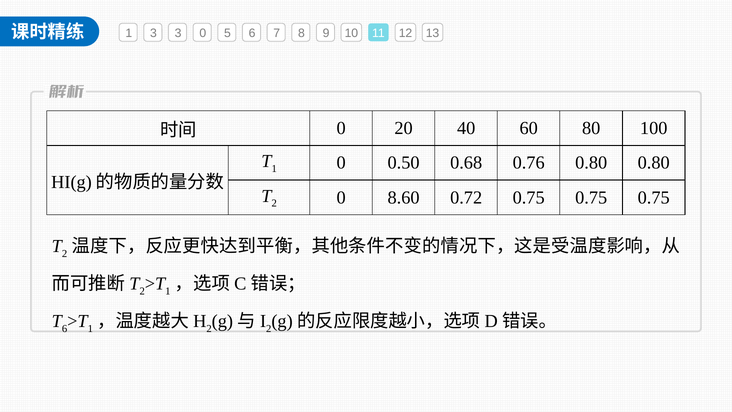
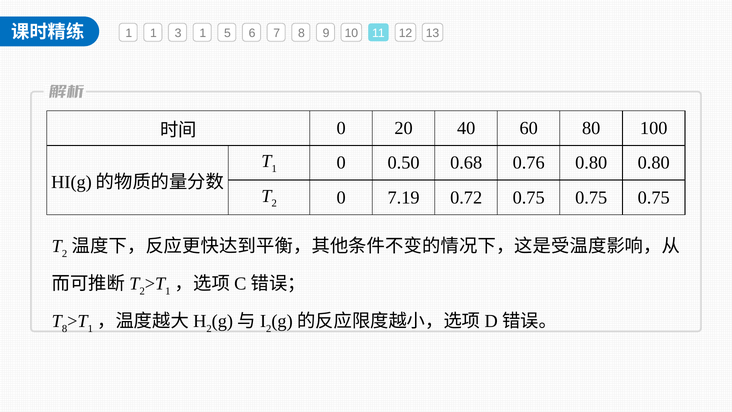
1 3: 3 -> 1
3 0: 0 -> 1
8.60: 8.60 -> 7.19
6 at (65, 328): 6 -> 8
